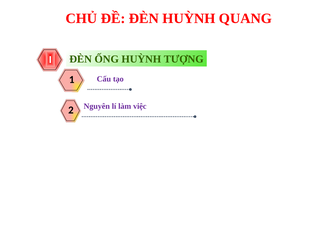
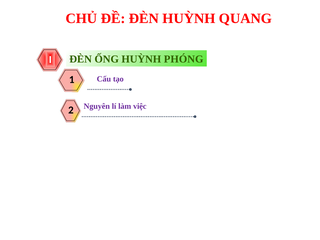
TƯỢNG: TƯỢNG -> PHÓNG
